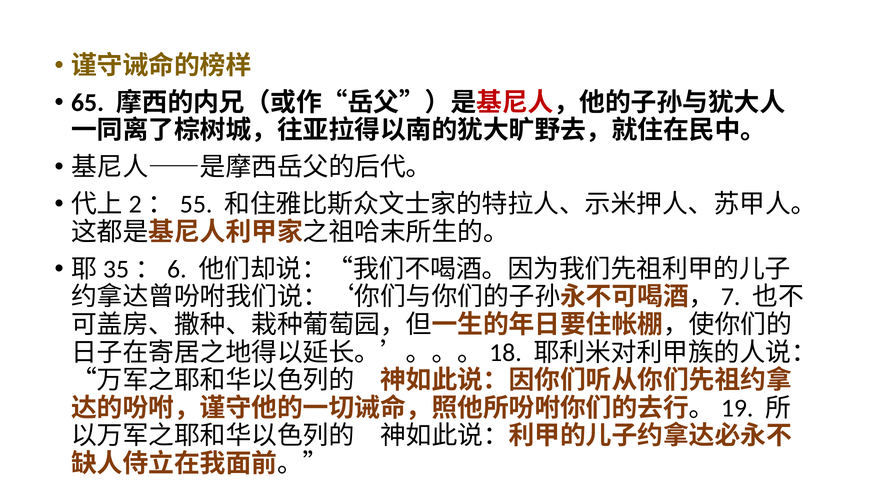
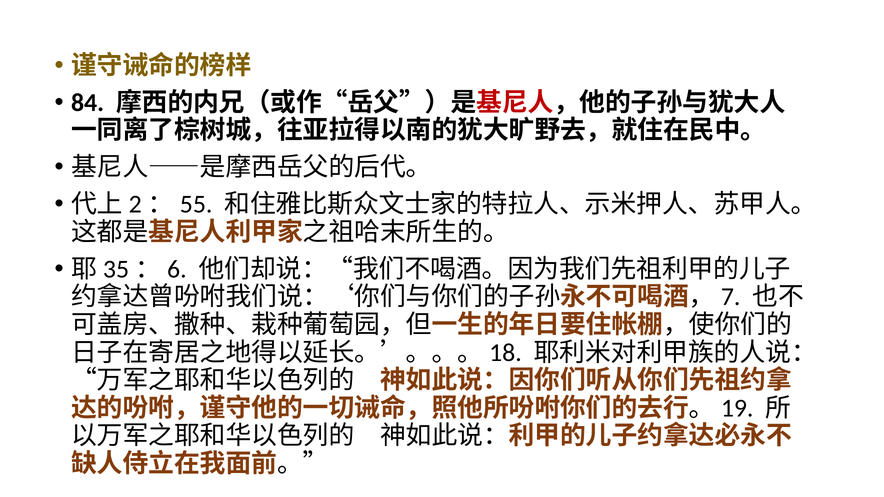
65: 65 -> 84
